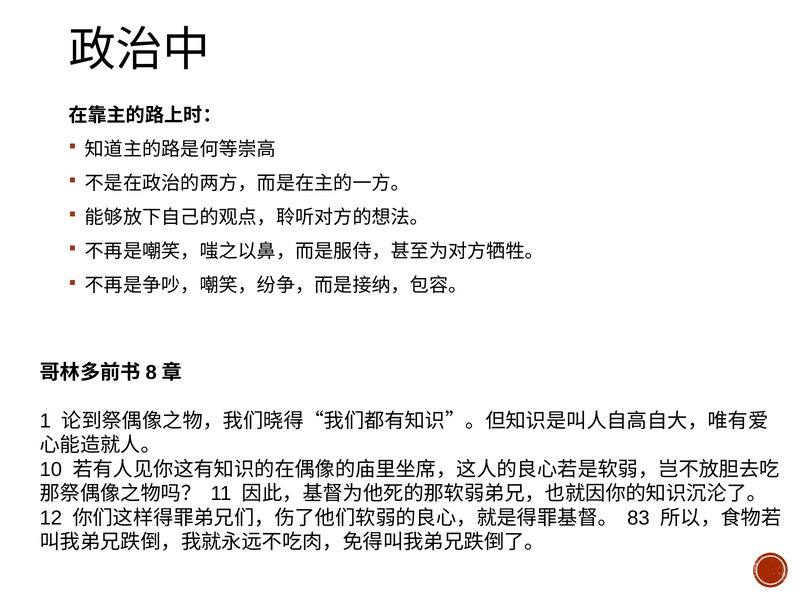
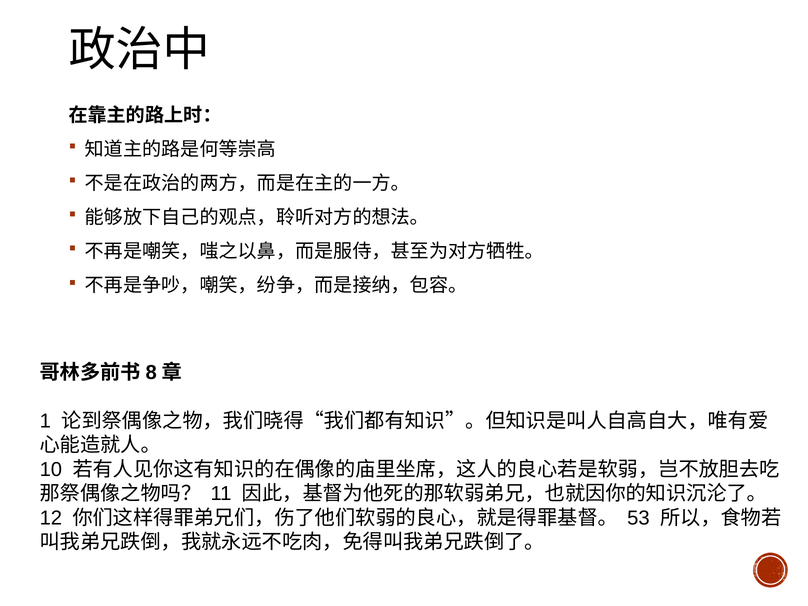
83: 83 -> 53
